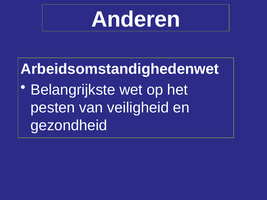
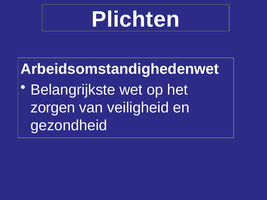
Anderen: Anderen -> Plichten
pesten: pesten -> zorgen
